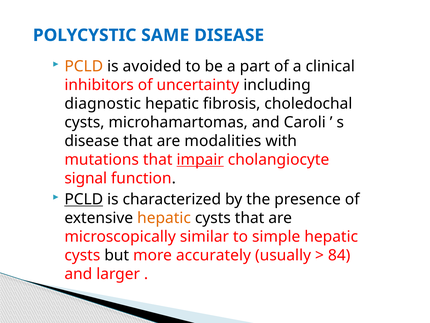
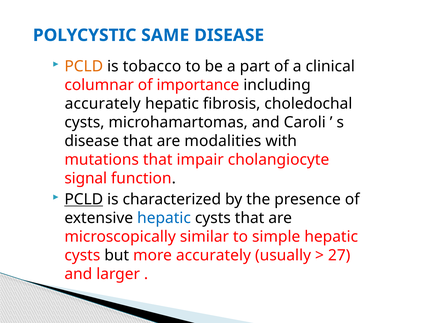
avoided: avoided -> tobacco
inhibitors: inhibitors -> columnar
uncertainty: uncertainty -> importance
diagnostic at (103, 104): diagnostic -> accurately
impair underline: present -> none
hepatic at (164, 218) colour: orange -> blue
84: 84 -> 27
